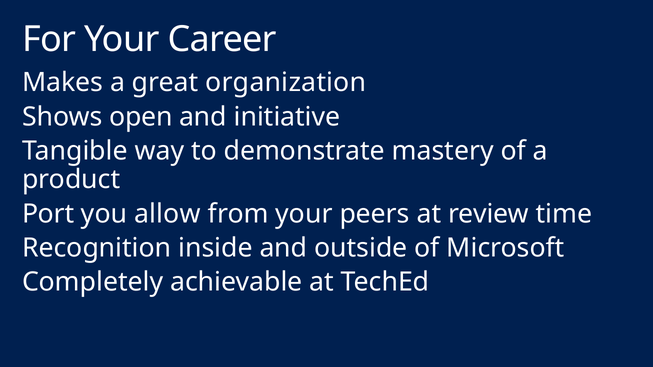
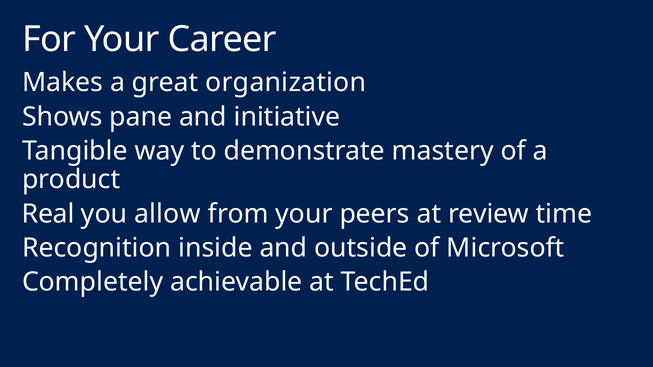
open: open -> pane
Port: Port -> Real
